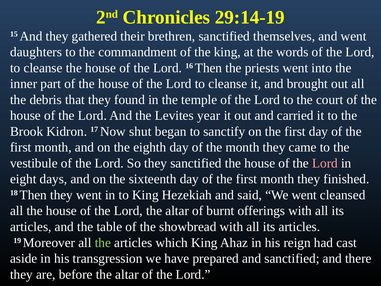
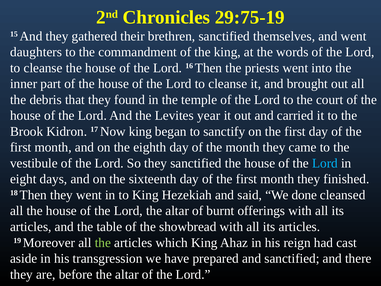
29:14-19: 29:14-19 -> 29:75-19
Now shut: shut -> king
Lord at (325, 163) colour: pink -> light blue
We went: went -> done
